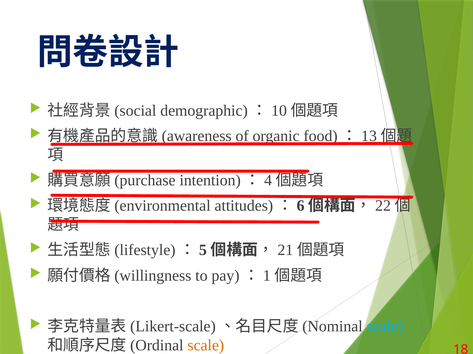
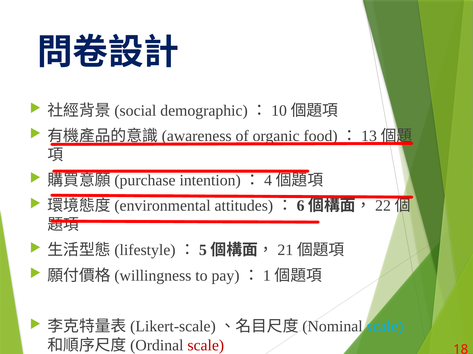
scale at (206, 346) colour: orange -> red
